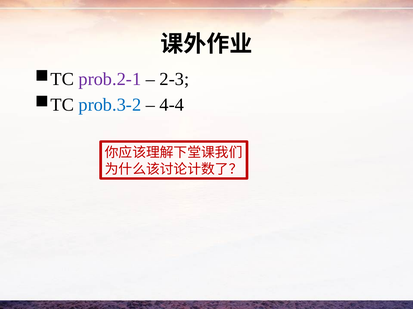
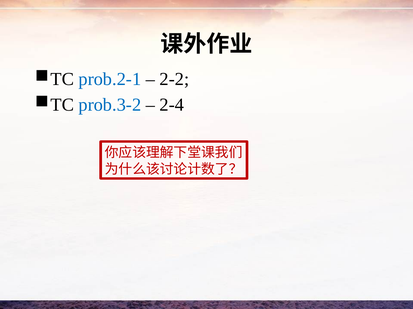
prob.2-1 colour: purple -> blue
2-3: 2-3 -> 2-2
4-4: 4-4 -> 2-4
